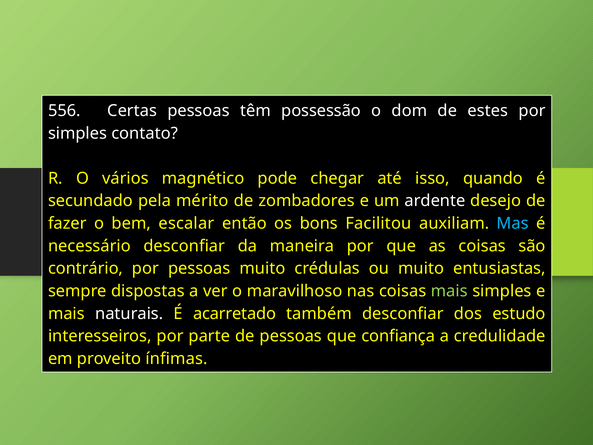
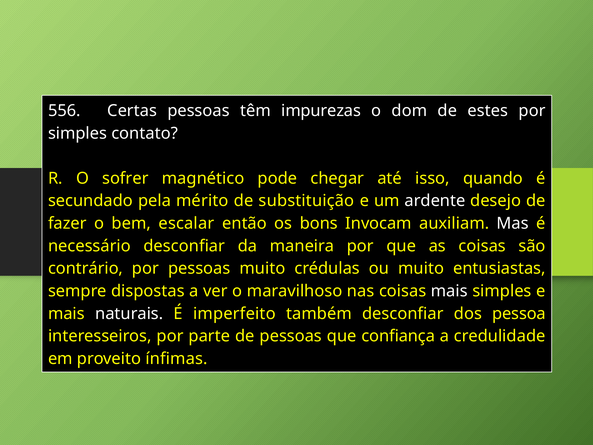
possessão: possessão -> impurezas
vários: vários -> sofrer
zombadores: zombadores -> substituição
Facilitou: Facilitou -> Invocam
Mas colour: light blue -> white
mais at (449, 291) colour: light green -> white
acarretado: acarretado -> imperfeito
estudo: estudo -> pessoa
